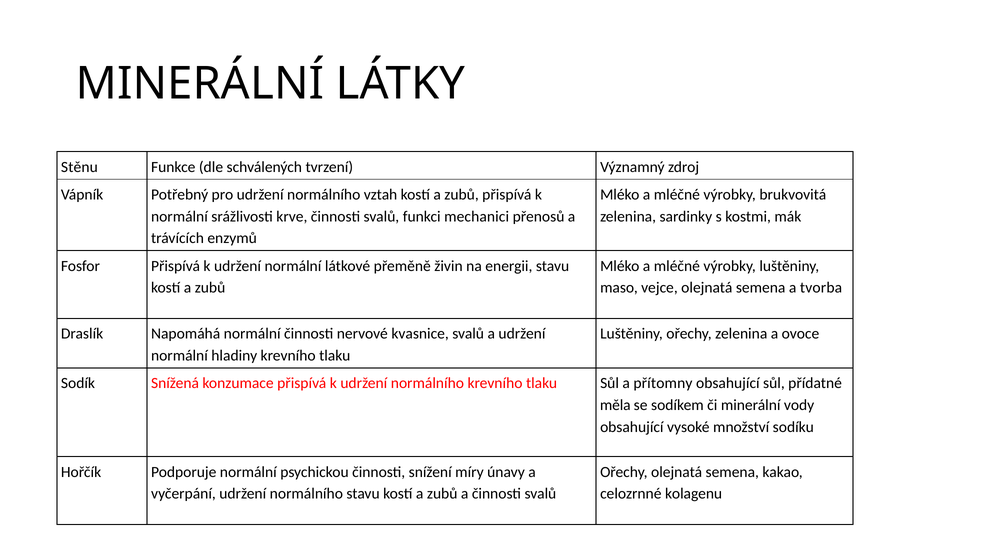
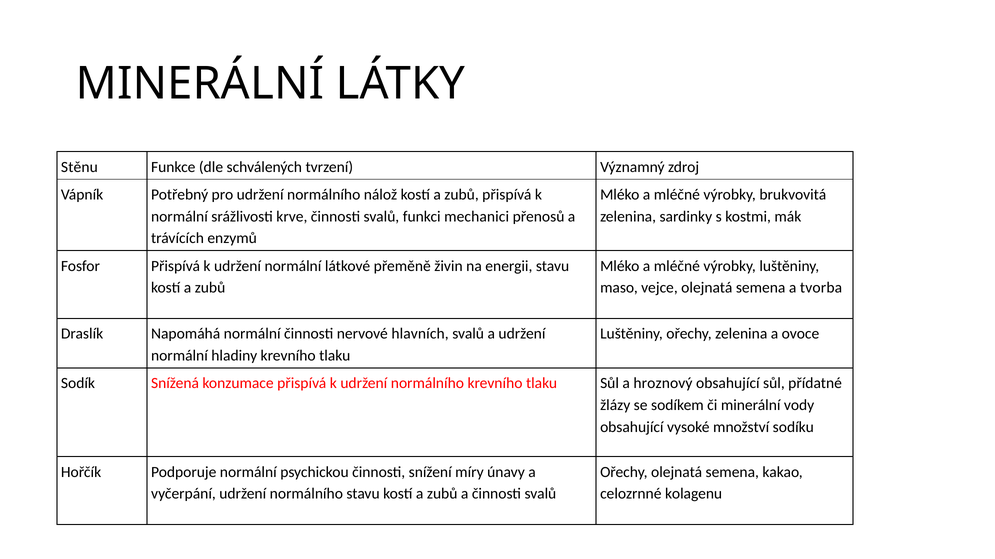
vztah: vztah -> nálož
kvasnice: kvasnice -> hlavních
přítomny: přítomny -> hroznový
měla: měla -> žlázy
